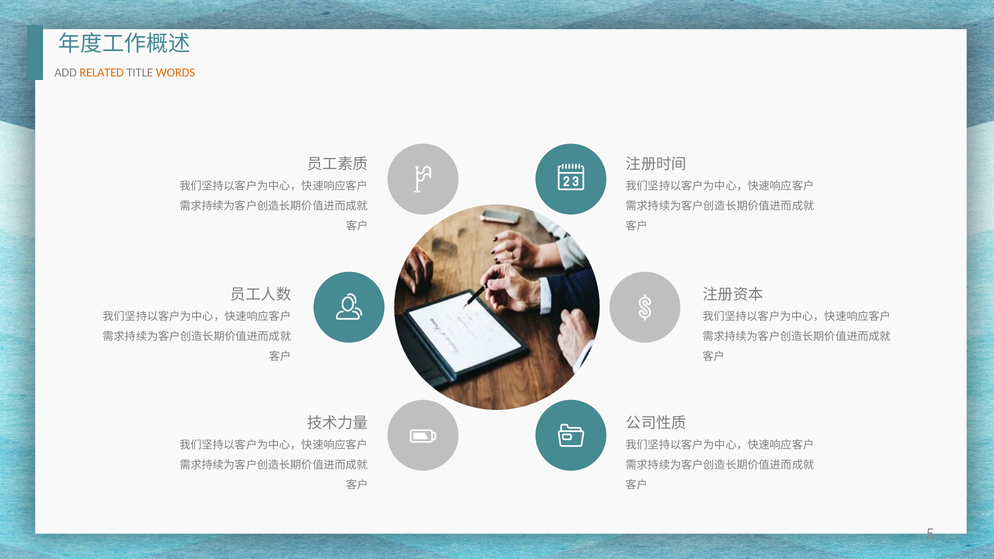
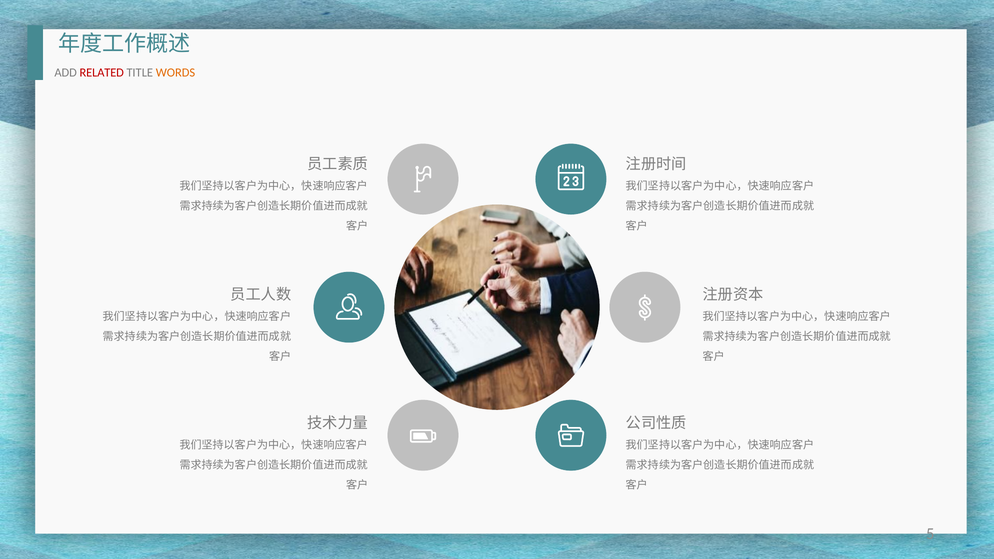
RELATED colour: orange -> red
